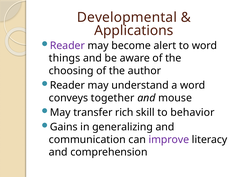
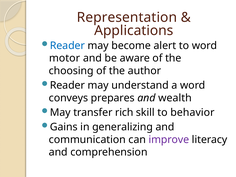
Developmental: Developmental -> Representation
Reader at (67, 46) colour: purple -> blue
things: things -> motor
together: together -> prepares
mouse: mouse -> wealth
